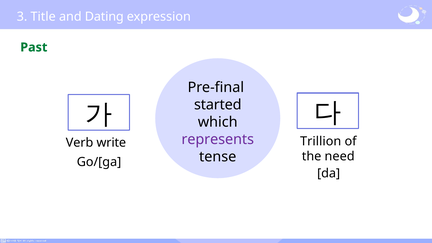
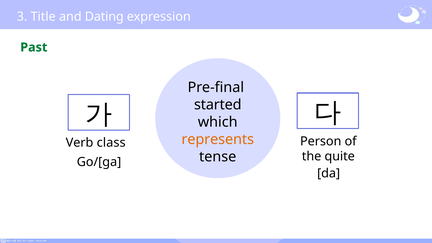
represents colour: purple -> orange
Trillion: Trillion -> Person
write: write -> class
need: need -> quite
